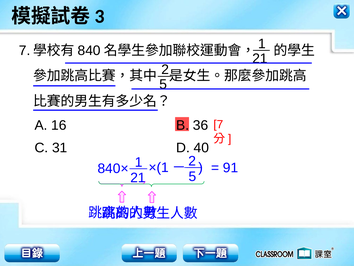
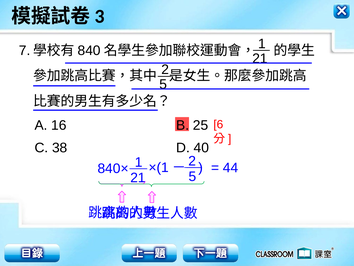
36: 36 -> 25
7 at (218, 124): 7 -> 6
31: 31 -> 38
91: 91 -> 44
